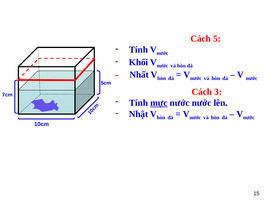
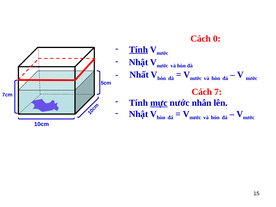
Cách 5: 5 -> 0
Tính at (138, 50) underline: none -> present
Khối at (139, 62): Khối -> Nhật
3: 3 -> 7
nước nước: nước -> nhân
